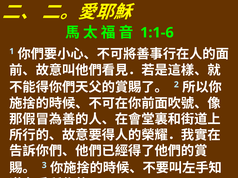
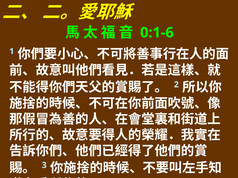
1:1-6: 1:1-6 -> 0:1-6
